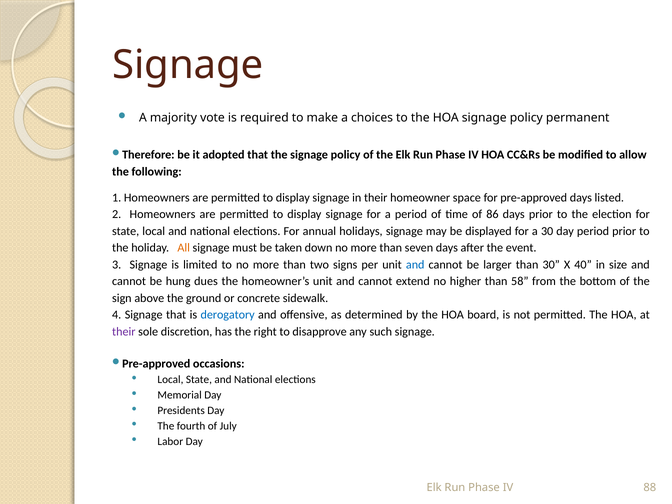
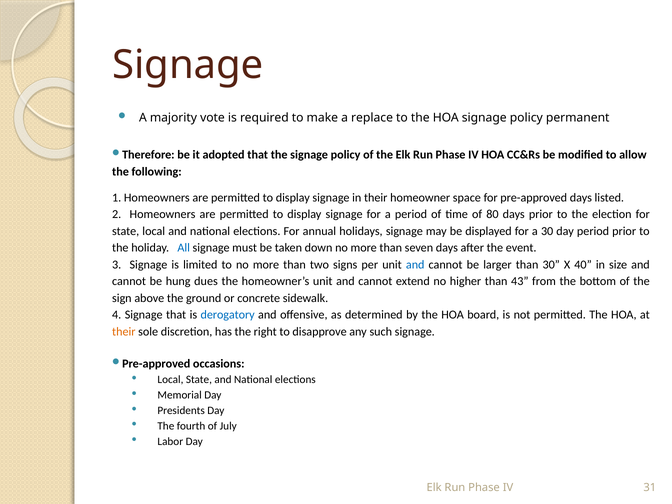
choices: choices -> replace
86: 86 -> 80
All colour: orange -> blue
58: 58 -> 43
their at (124, 332) colour: purple -> orange
88: 88 -> 31
